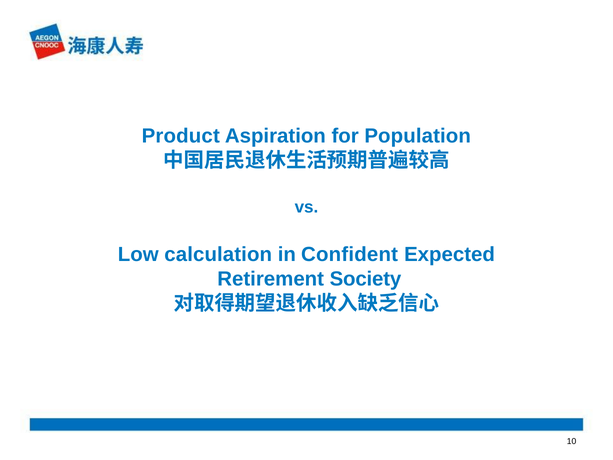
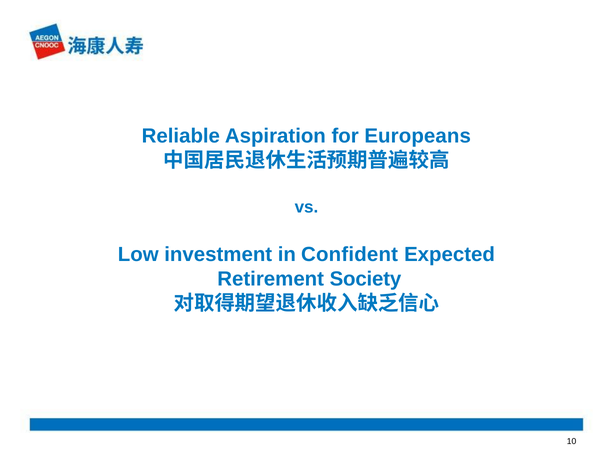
Product: Product -> Reliable
Population: Population -> Europeans
calculation: calculation -> investment
